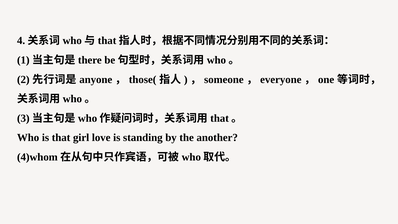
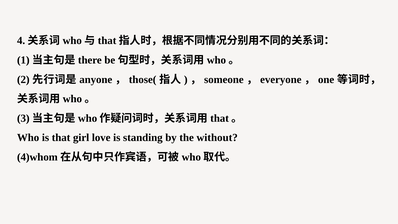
another: another -> without
